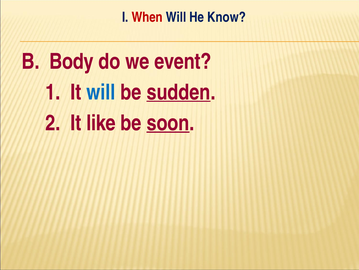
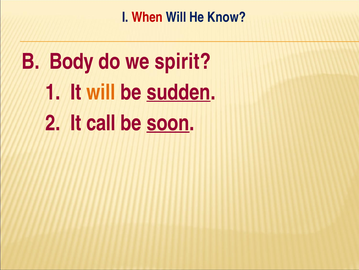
event: event -> spirit
will at (101, 92) colour: blue -> orange
like: like -> call
